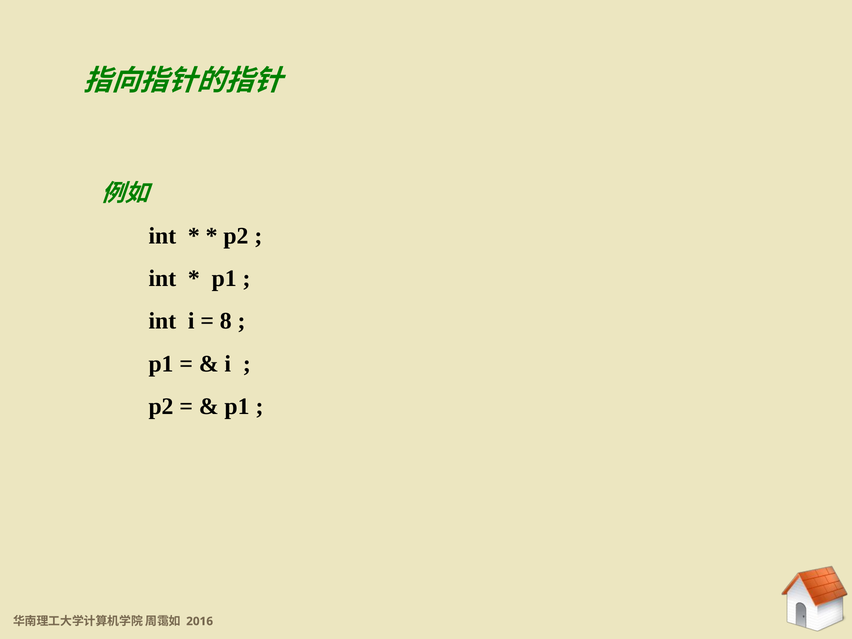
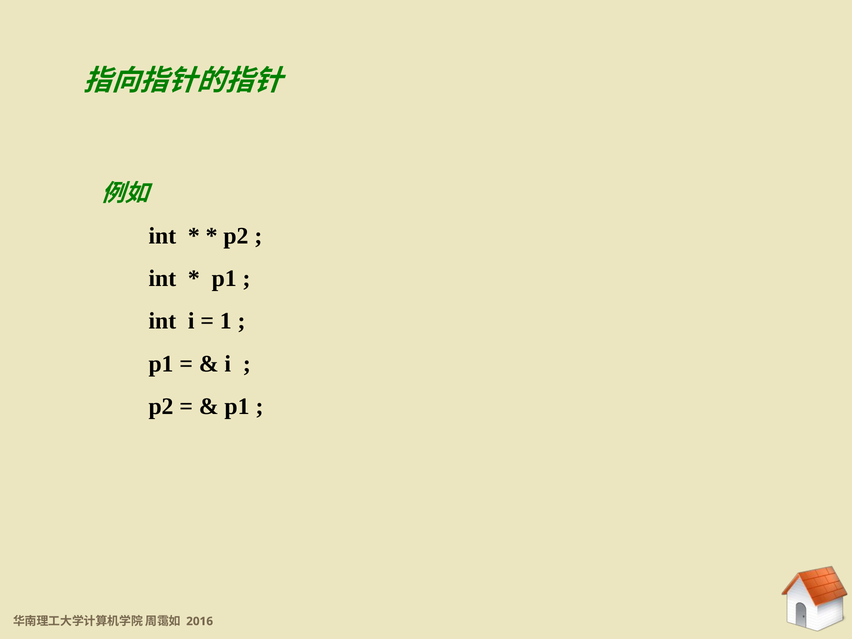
8: 8 -> 1
